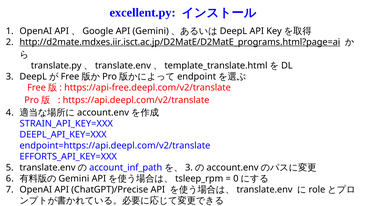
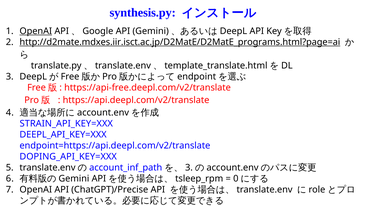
excellent.py: excellent.py -> synthesis.py
OpenAI at (36, 31) underline: none -> present
EFFORTS_API_KEY=XXX: EFFORTS_API_KEY=XXX -> DOPING_API_KEY=XXX
